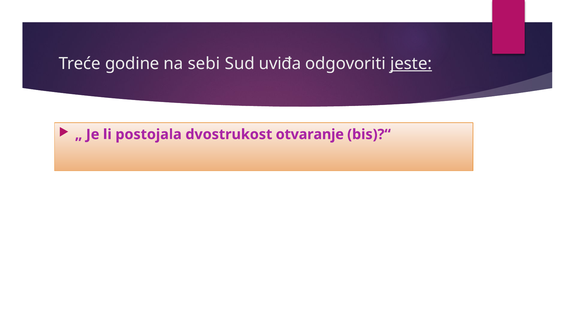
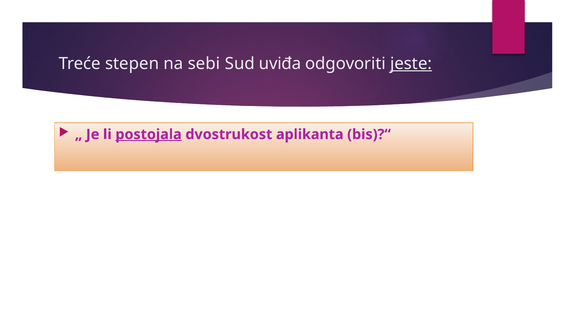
godine: godine -> stepen
postojala underline: none -> present
otvaranje: otvaranje -> aplikanta
